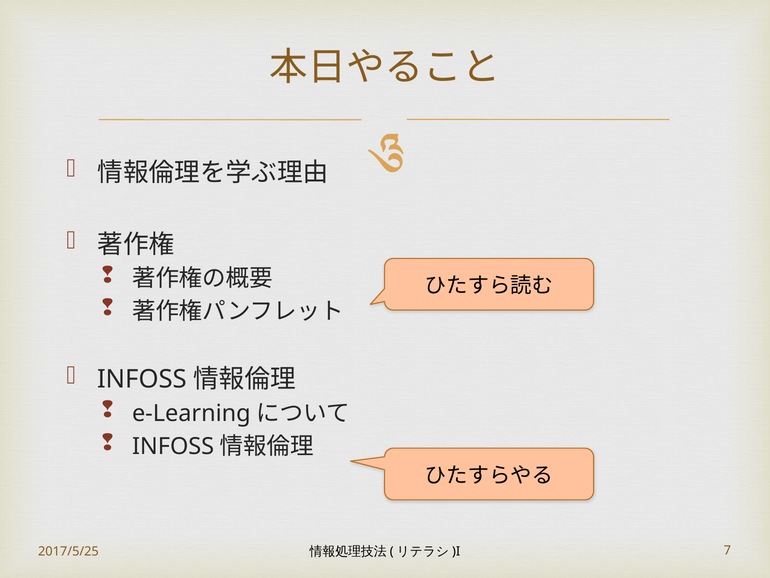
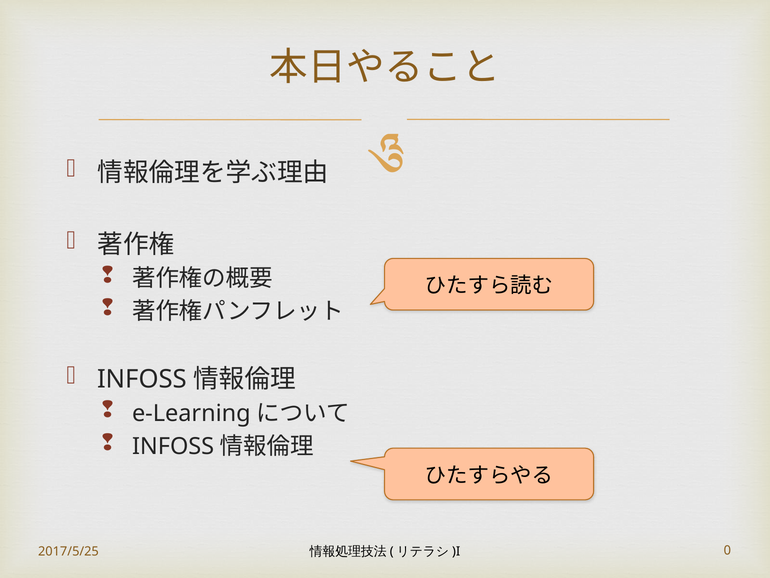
7: 7 -> 0
